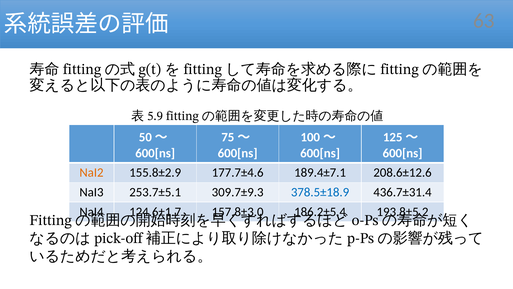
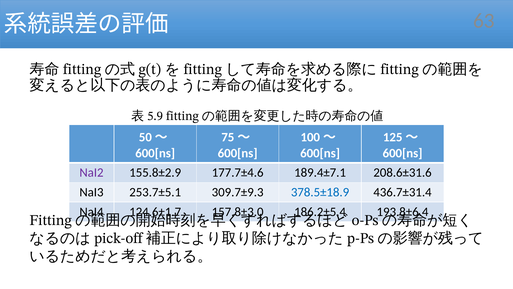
NaI2 colour: orange -> purple
208.6±12.6: 208.6±12.6 -> 208.6±31.6
193.8±5.2: 193.8±5.2 -> 193.8±6.4
